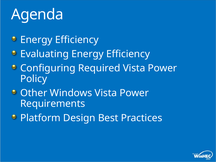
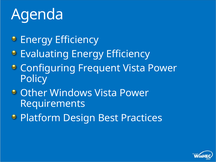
Required: Required -> Frequent
